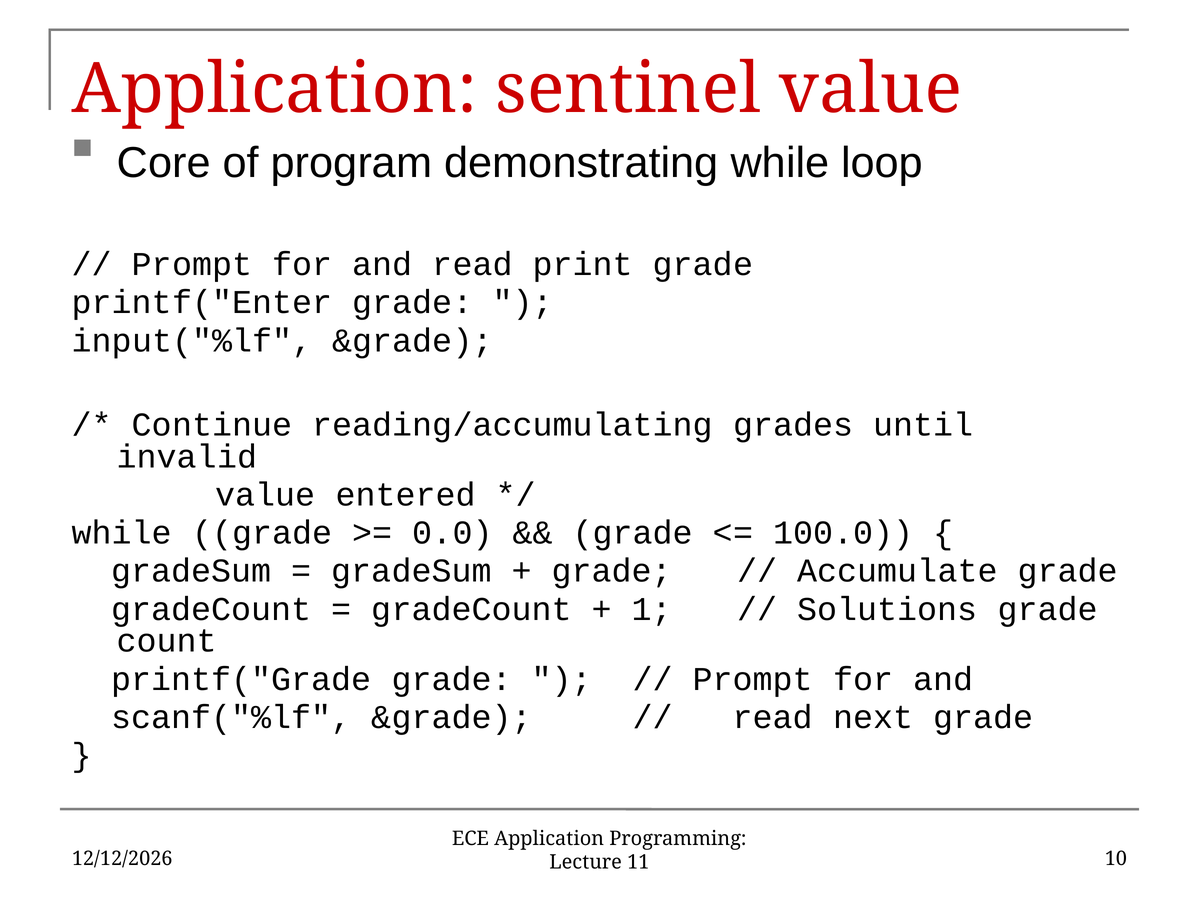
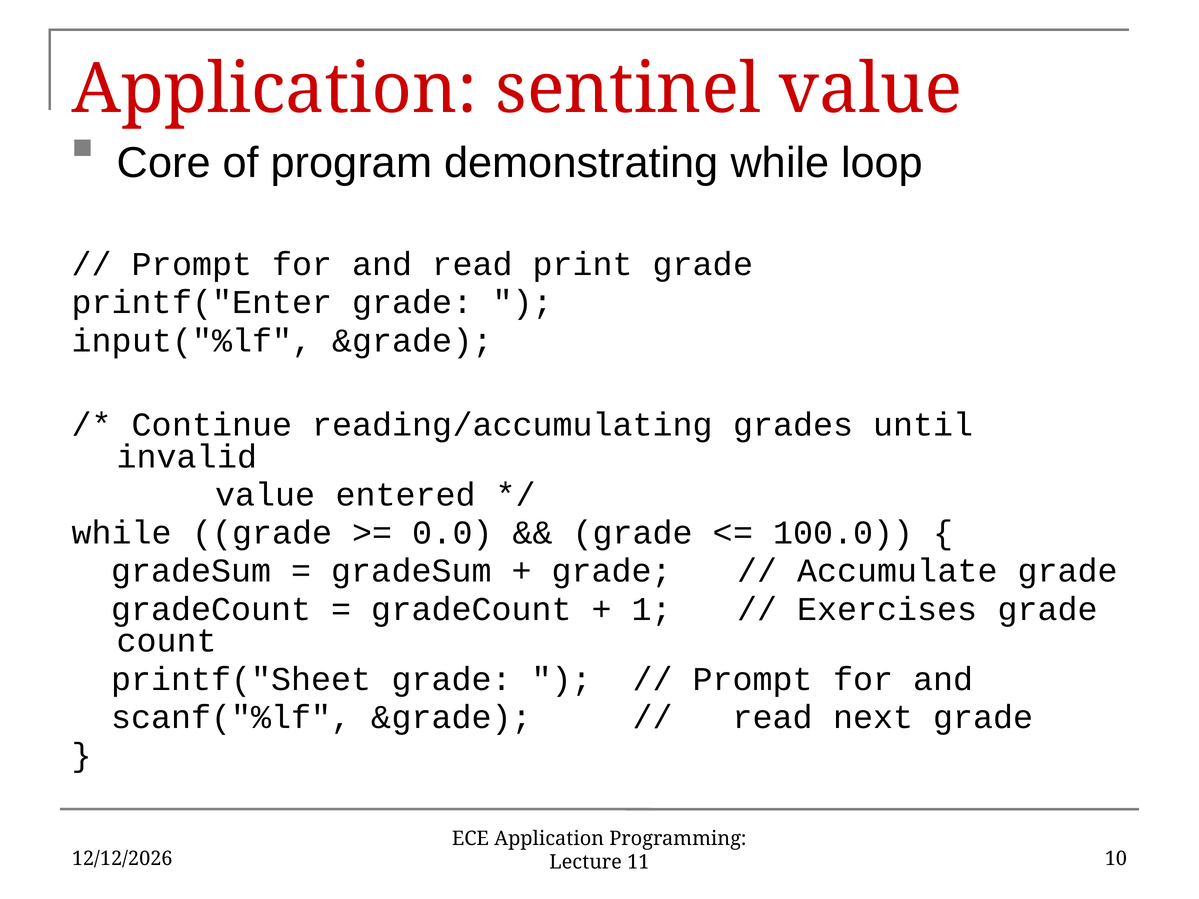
Solutions: Solutions -> Exercises
printf("Grade: printf("Grade -> printf("Sheet
